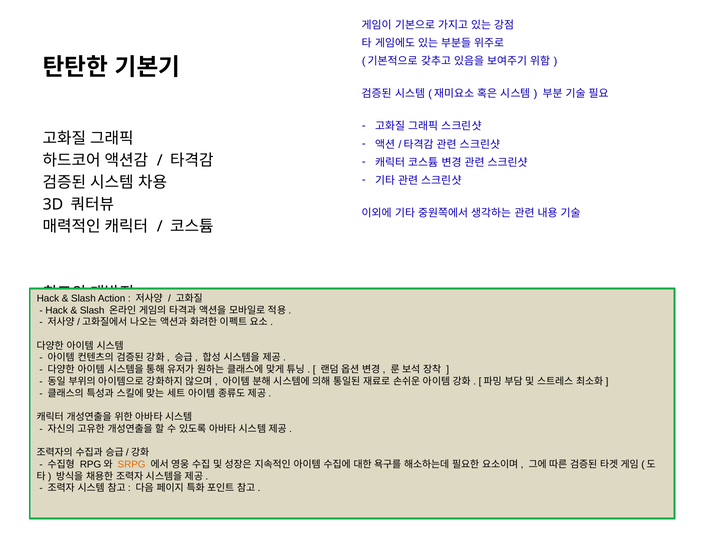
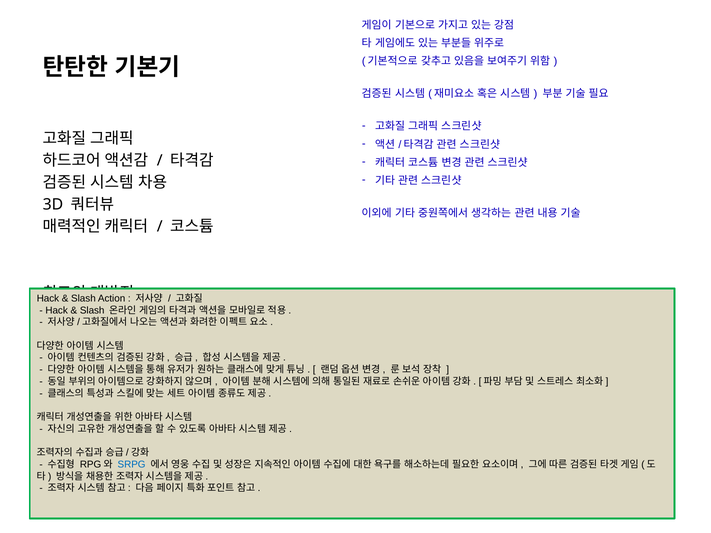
SRPG colour: orange -> blue
